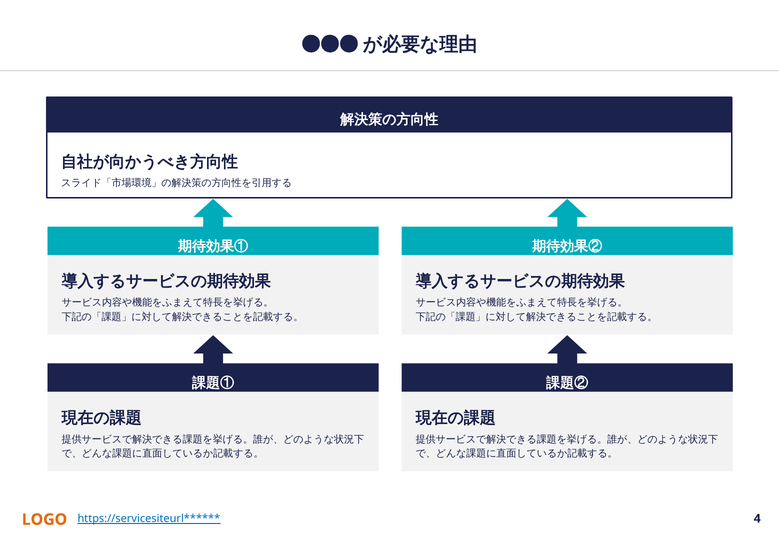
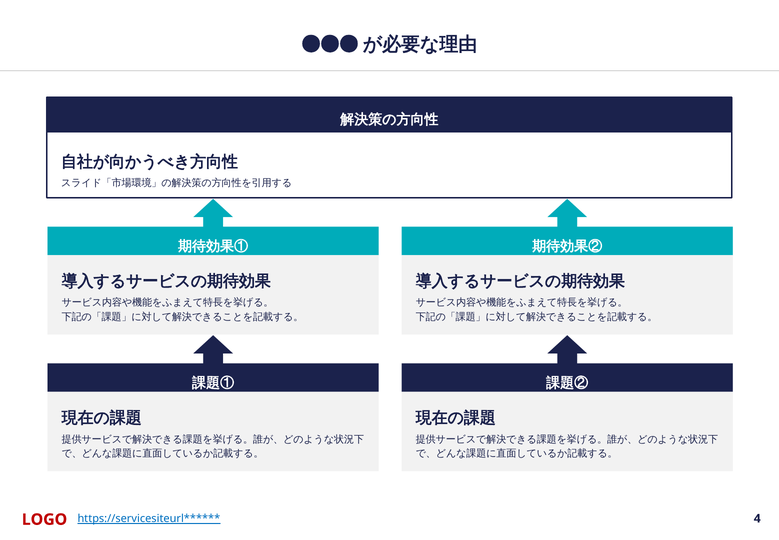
LOGO colour: orange -> red
